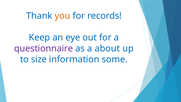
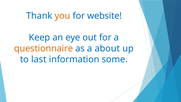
records: records -> website
questionnaire colour: purple -> orange
size: size -> last
